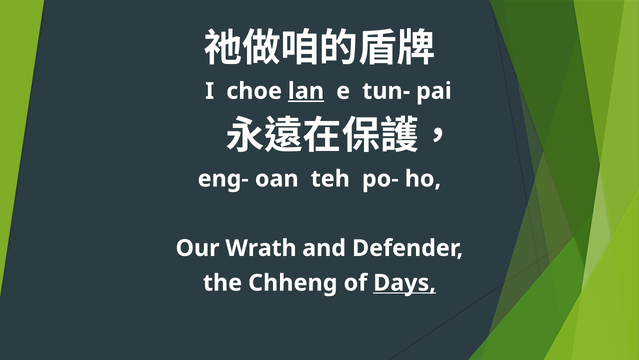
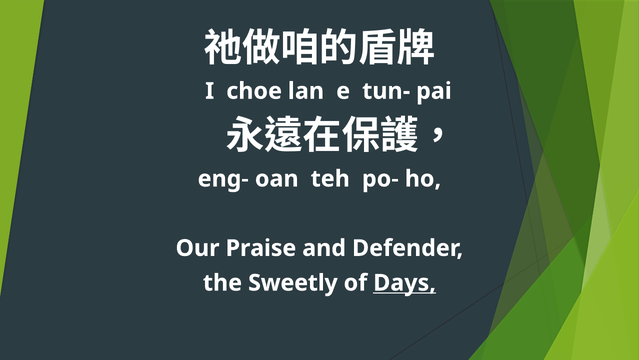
lan underline: present -> none
Wrath: Wrath -> Praise
Chheng: Chheng -> Sweetly
